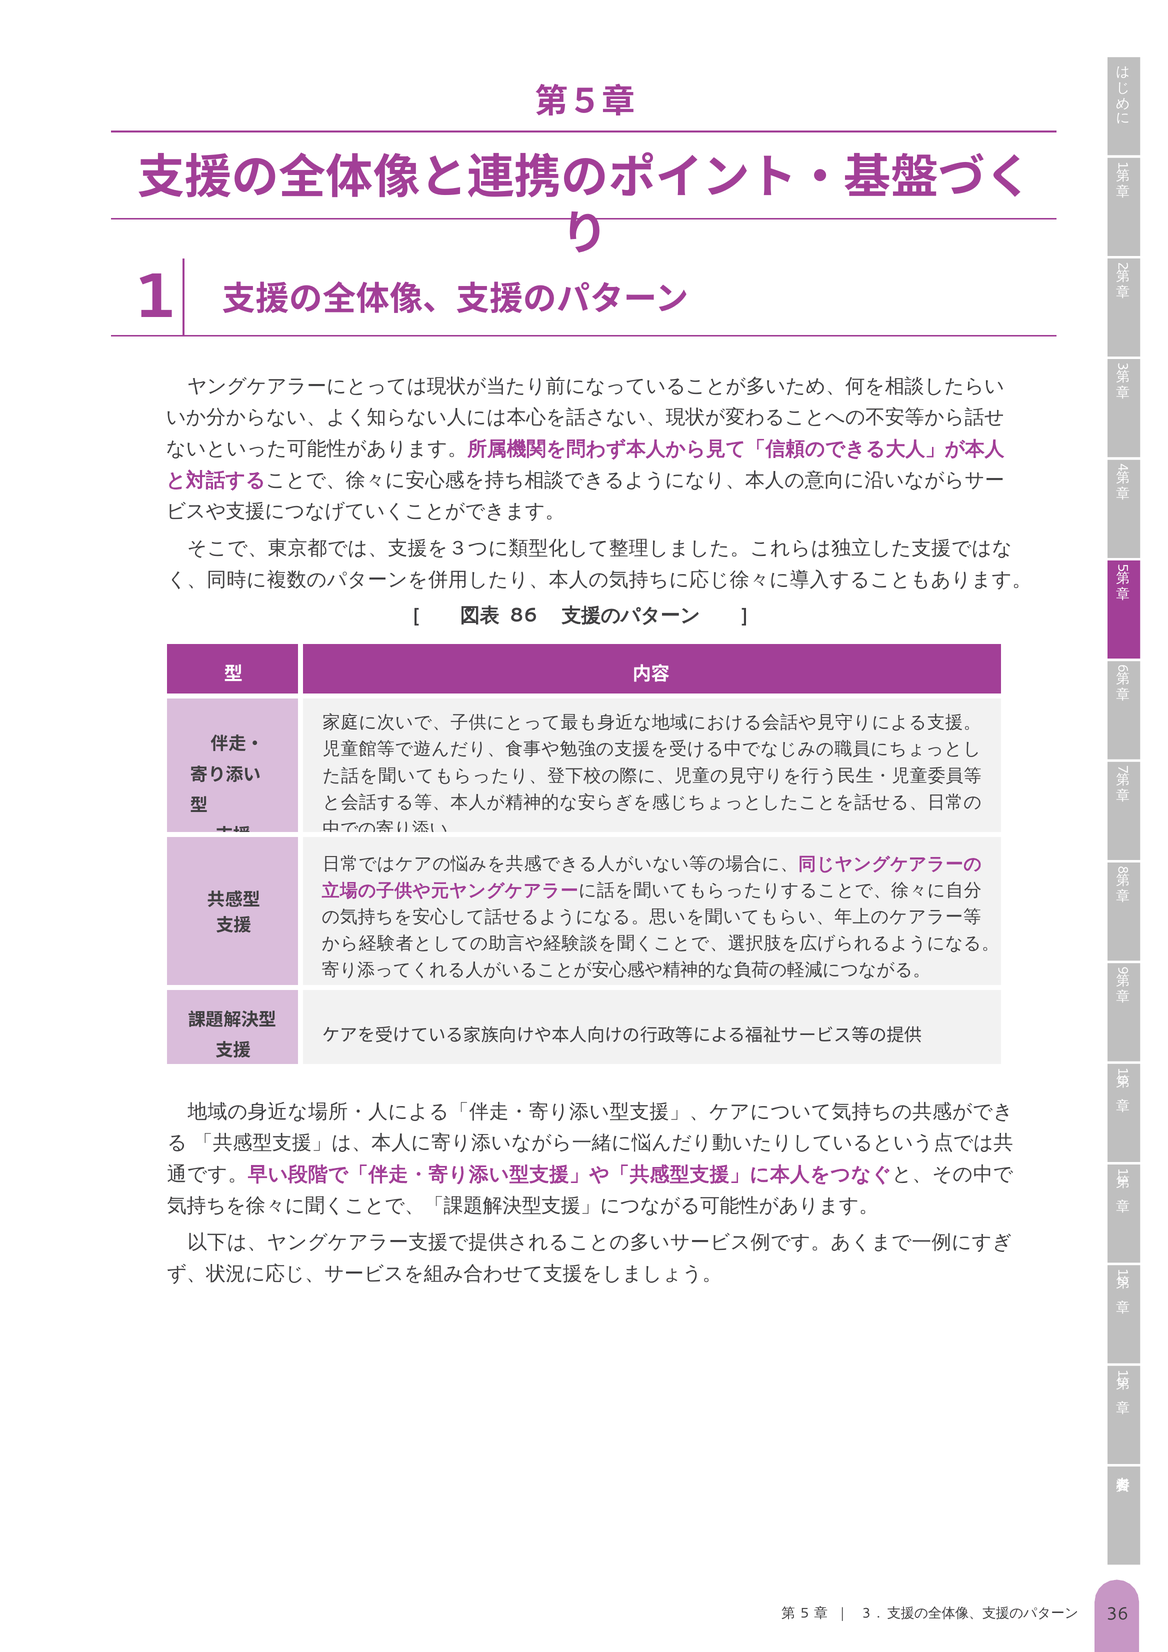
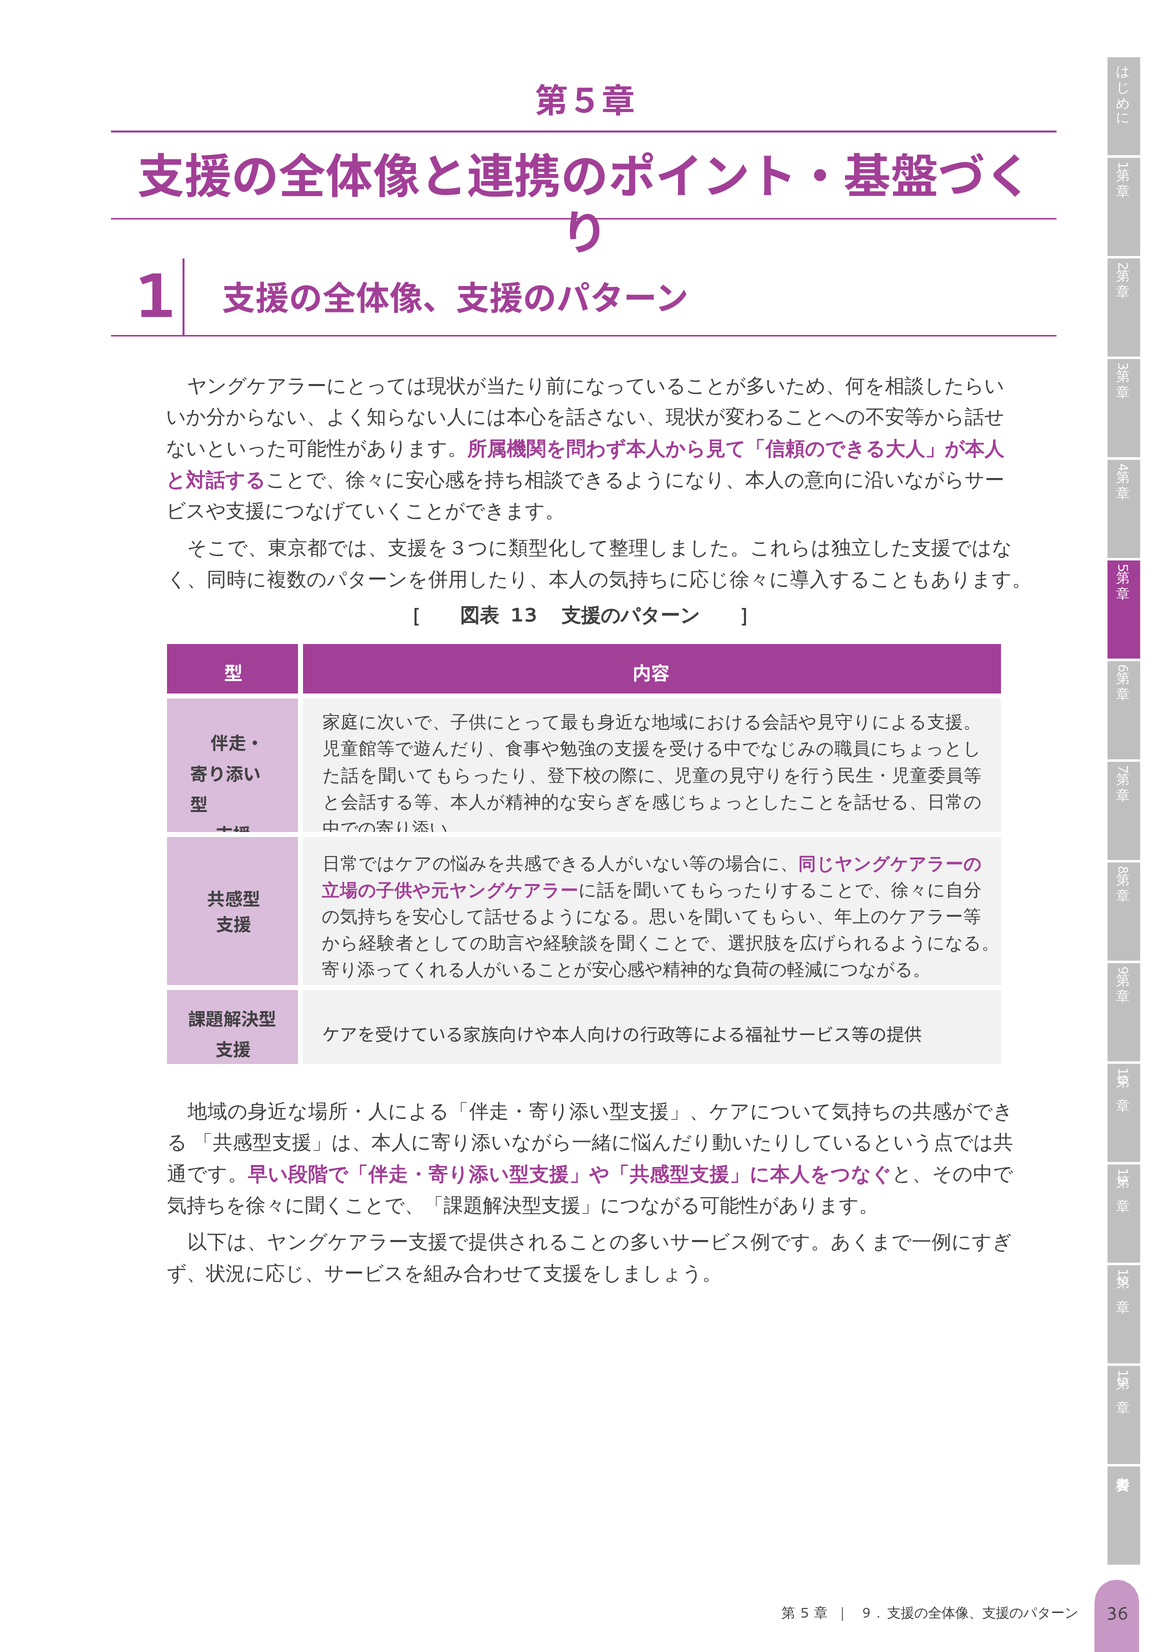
86: 86 -> 13
3 at (866, 1613): 3 -> 9
